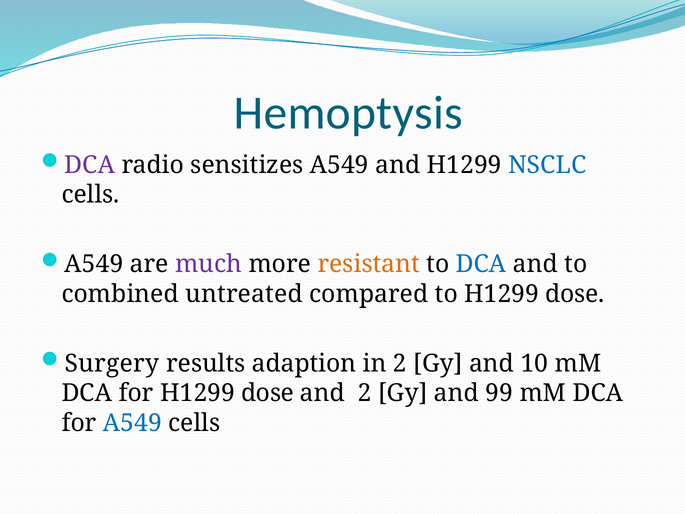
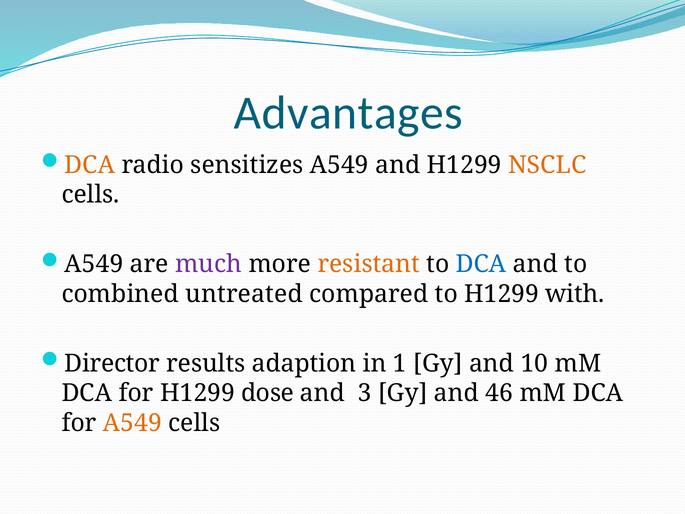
Hemoptysis: Hemoptysis -> Advantages
DCA at (90, 165) colour: purple -> orange
NSCLC colour: blue -> orange
to H1299 dose: dose -> with
Surgery: Surgery -> Director
in 2: 2 -> 1
and 2: 2 -> 3
99: 99 -> 46
A549 at (132, 423) colour: blue -> orange
